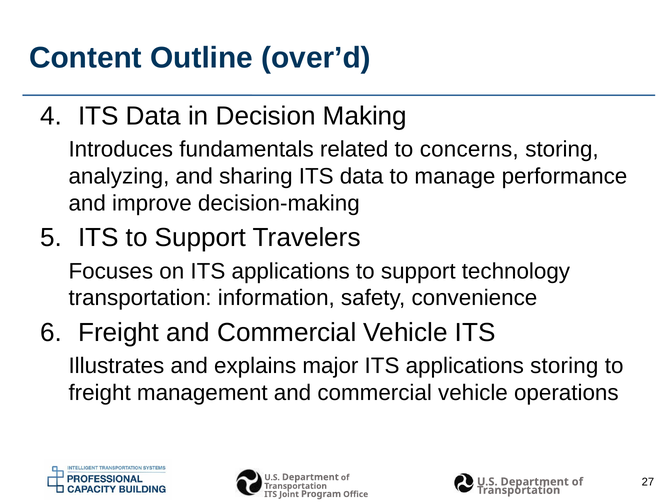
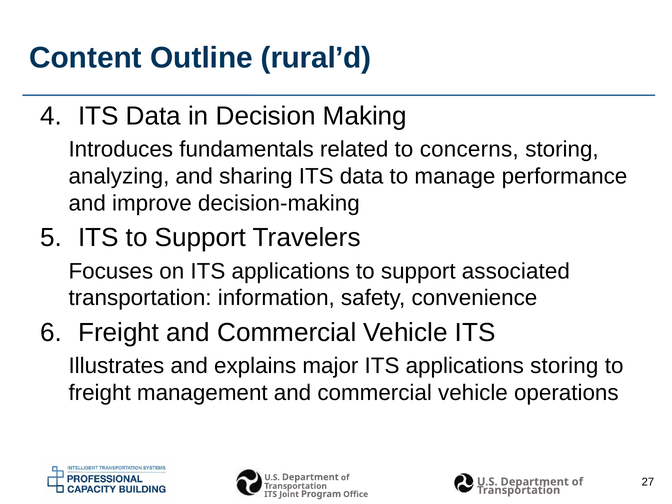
over’d: over’d -> rural’d
technology: technology -> associated
